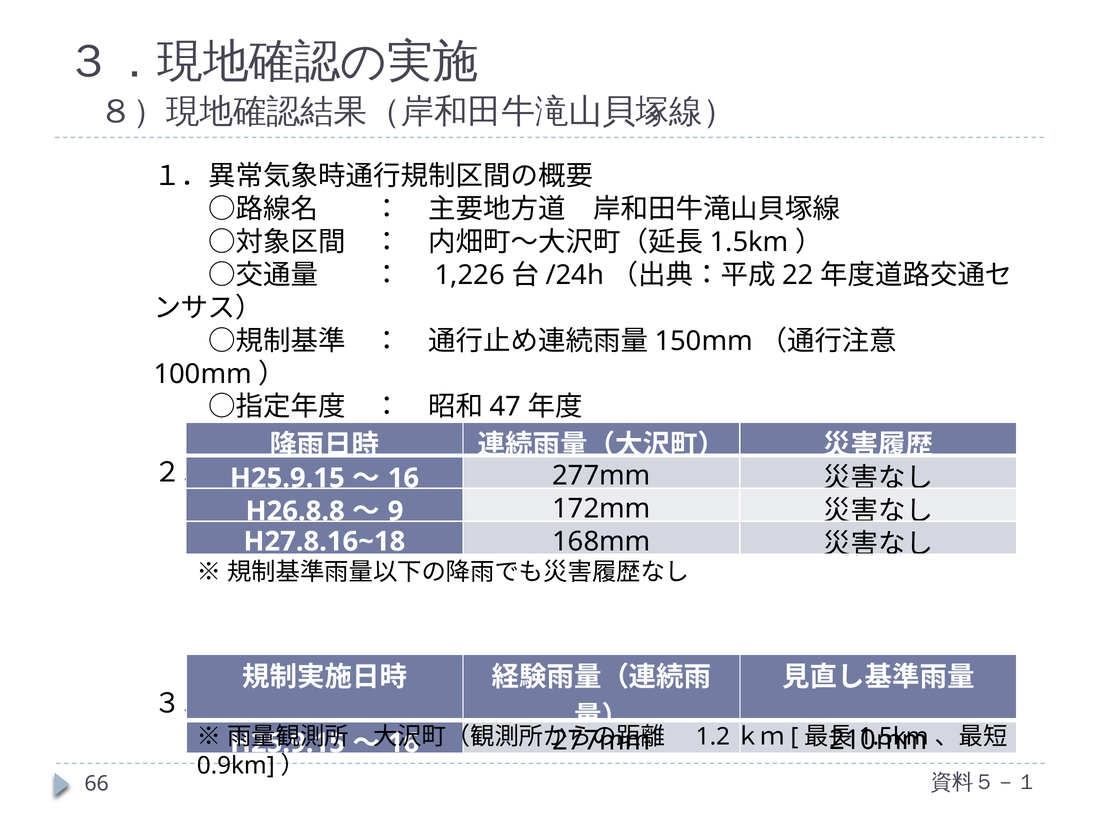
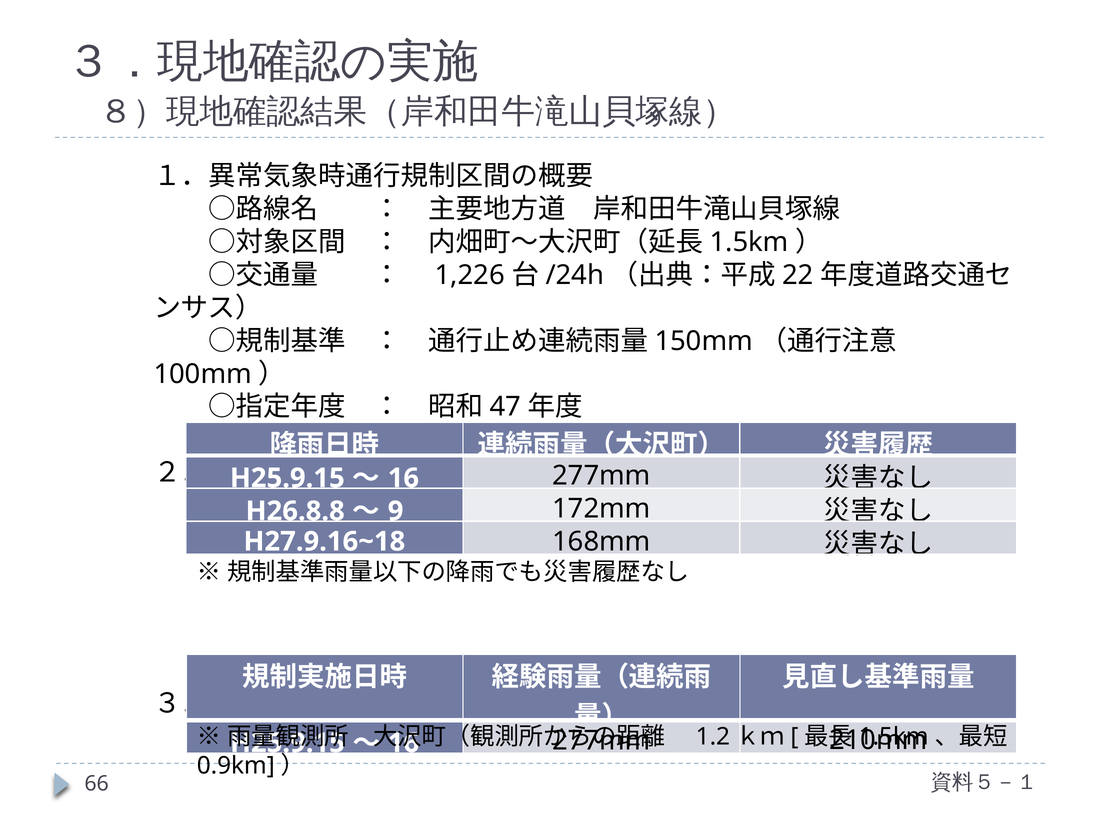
H27.8.16~18: H27.8.16~18 -> H27.9.16~18
